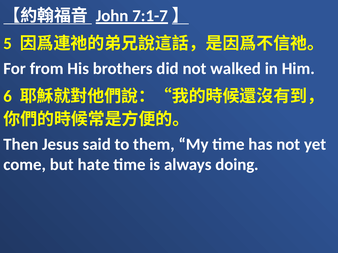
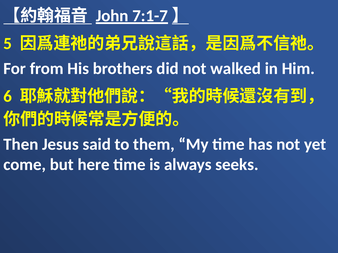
hate: hate -> here
doing: doing -> seeks
